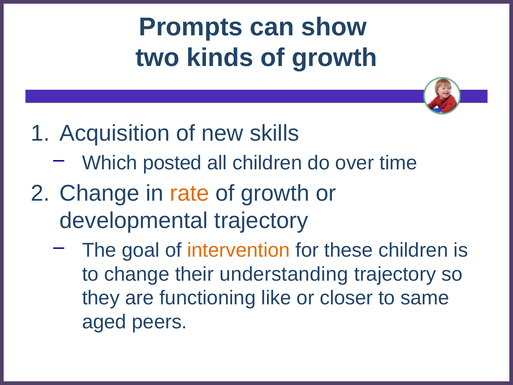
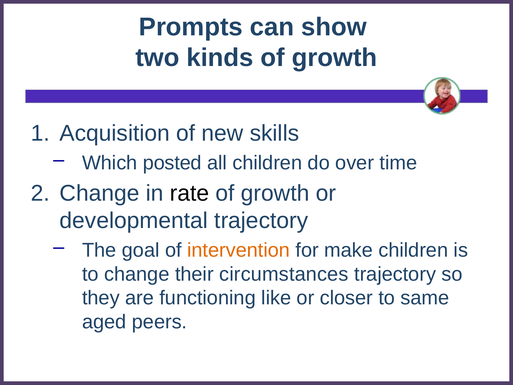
rate colour: orange -> black
these: these -> make
understanding: understanding -> circumstances
